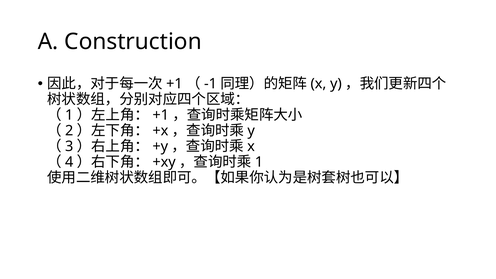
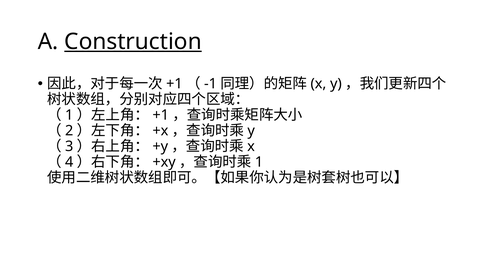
Construction underline: none -> present
